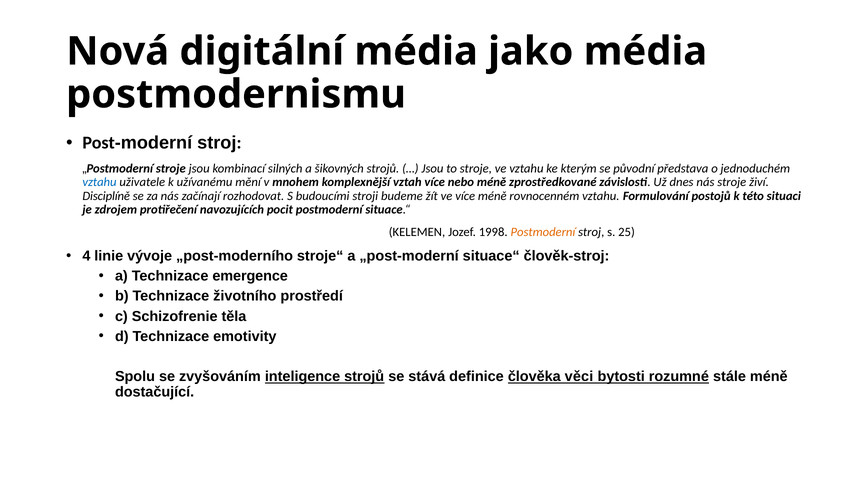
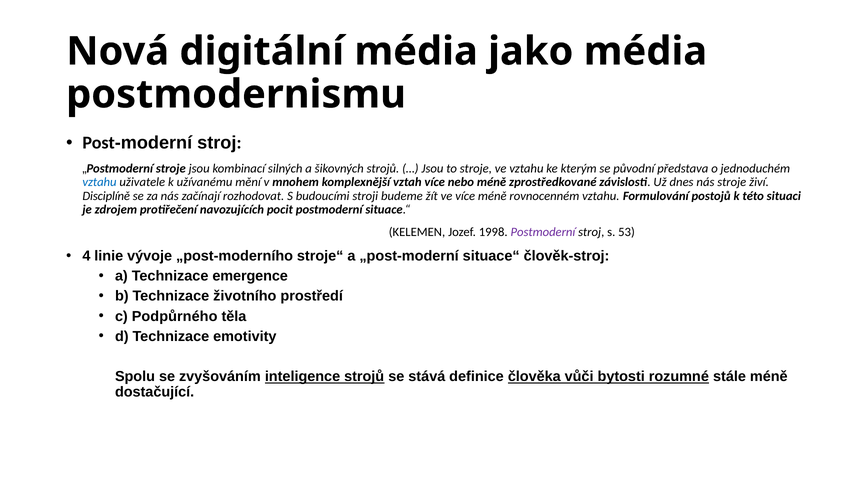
Postmoderní at (543, 232) colour: orange -> purple
25: 25 -> 53
Schizofrenie: Schizofrenie -> Podpůrného
věci: věci -> vůči
